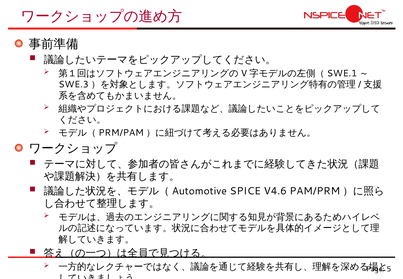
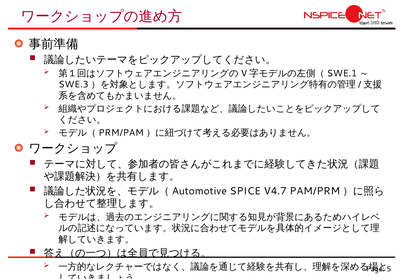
V4.6: V4.6 -> V4.7
